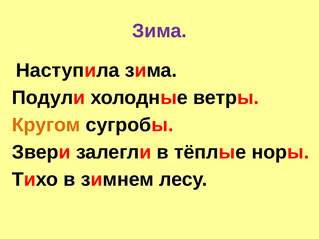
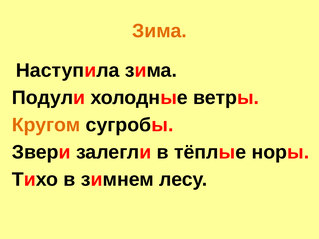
Зима at (159, 31) colour: purple -> orange
